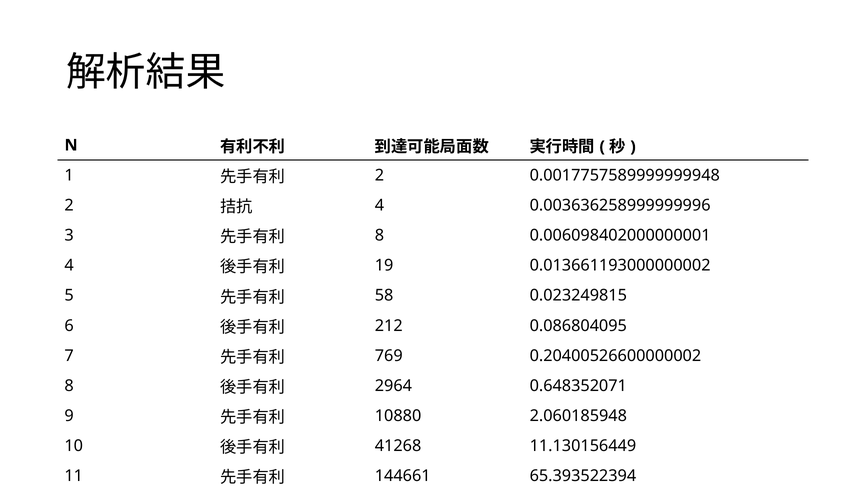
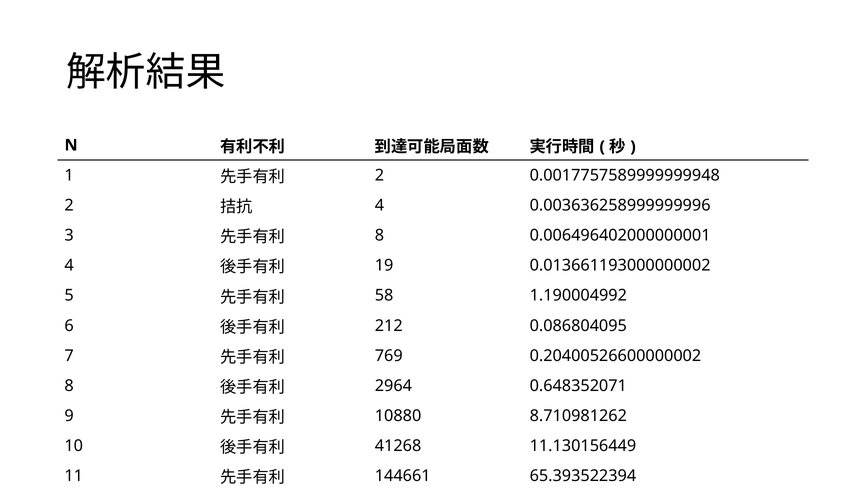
0.006098402000000001: 0.006098402000000001 -> 0.006496402000000001
0.023249815: 0.023249815 -> 1.190004992
2.060185948: 2.060185948 -> 8.710981262
